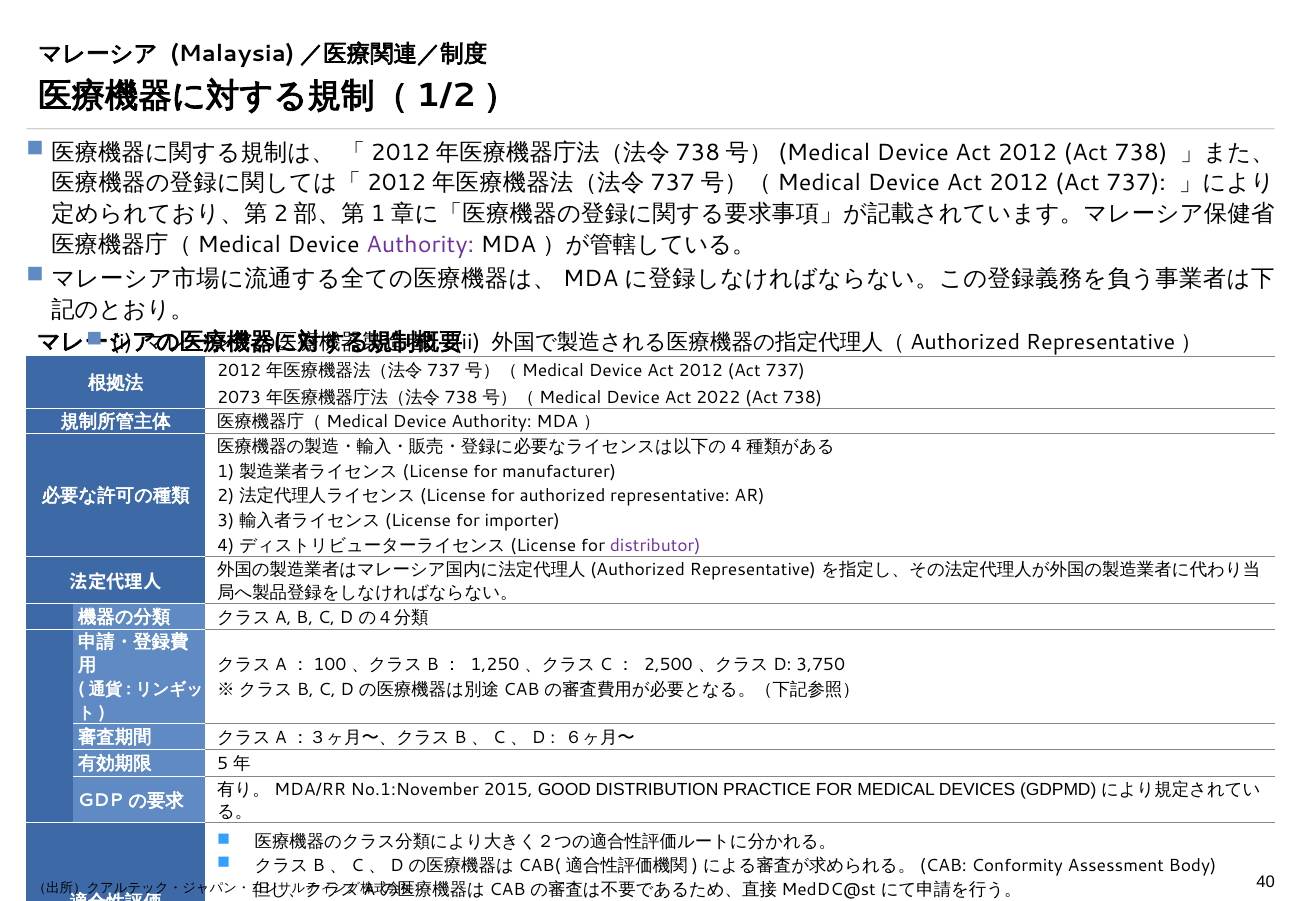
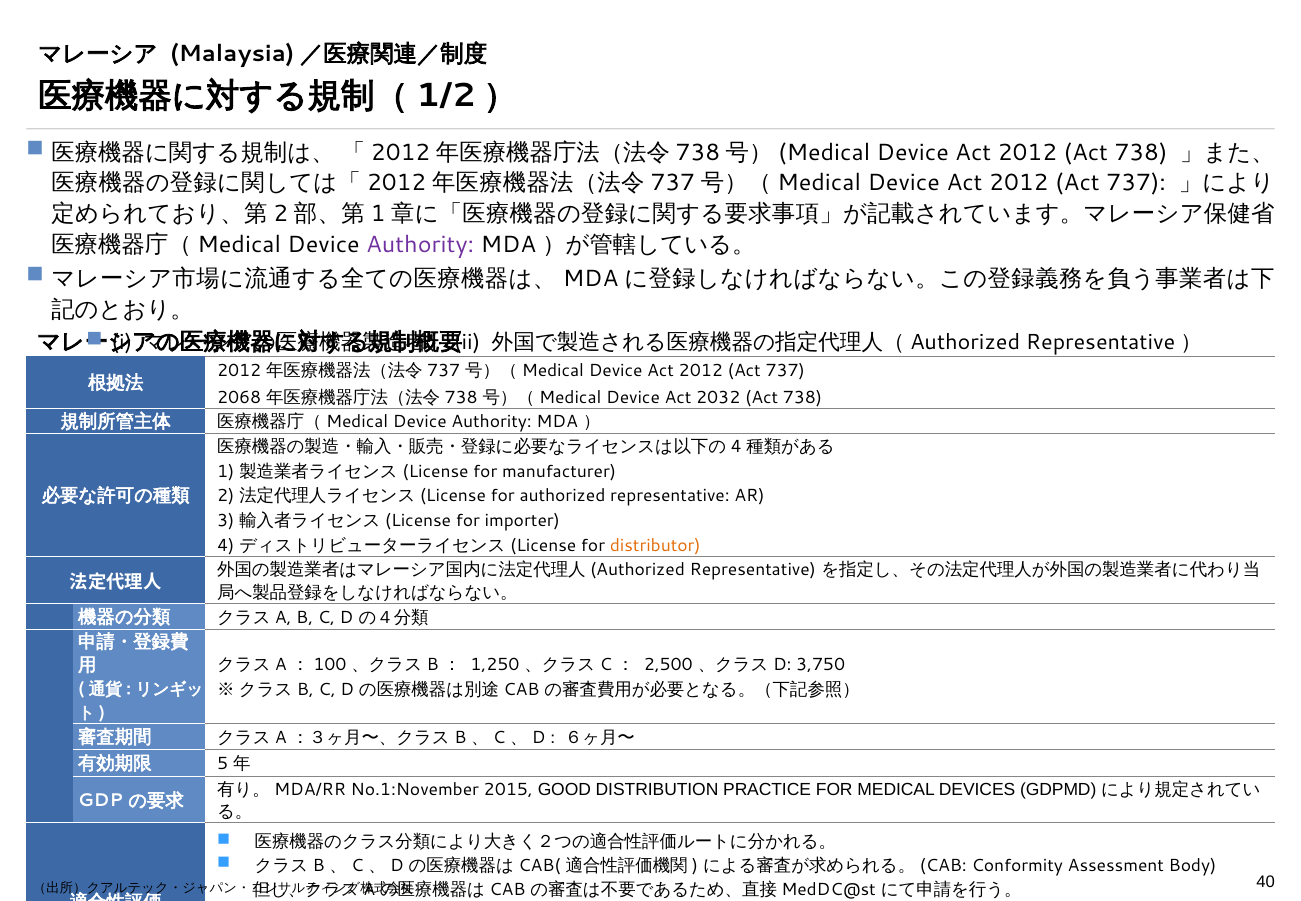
2073: 2073 -> 2068
2022: 2022 -> 2032
distributor colour: purple -> orange
